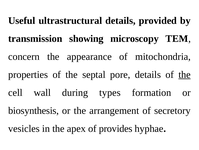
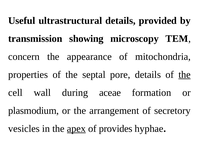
types: types -> aceae
biosynthesis: biosynthesis -> plasmodium
apex underline: none -> present
